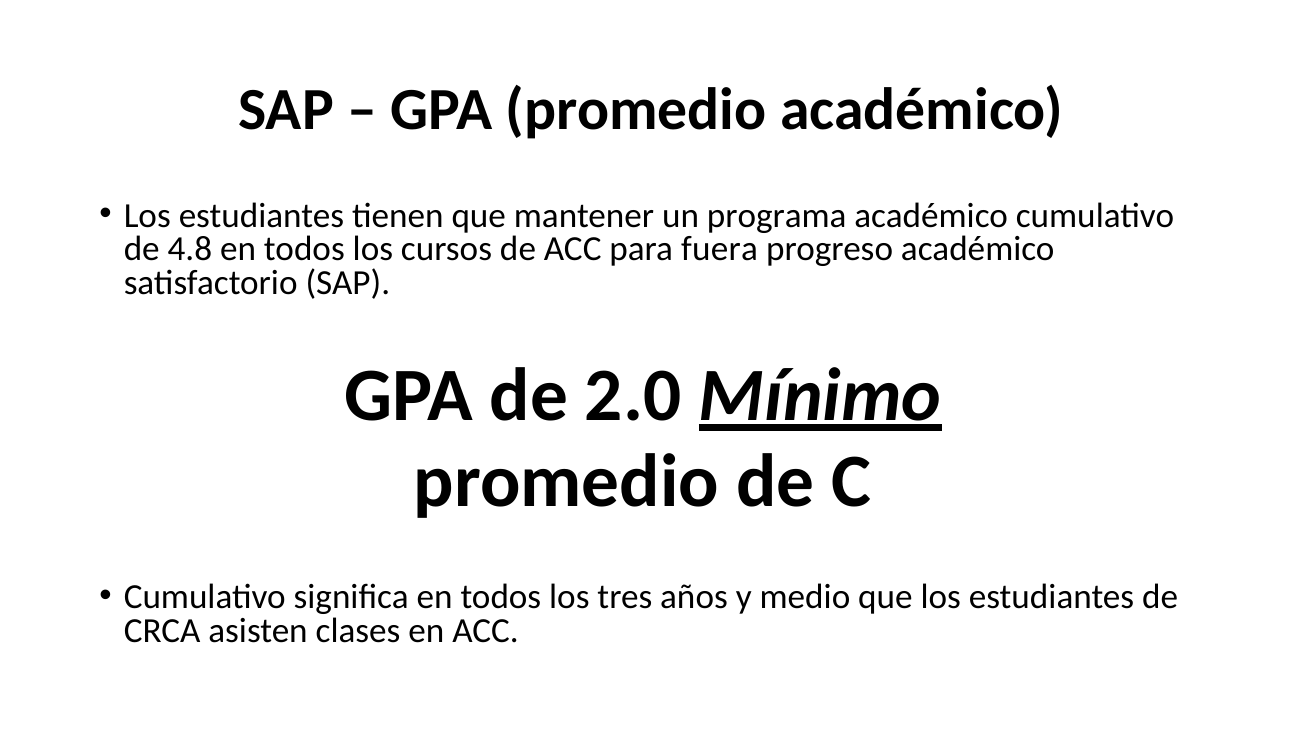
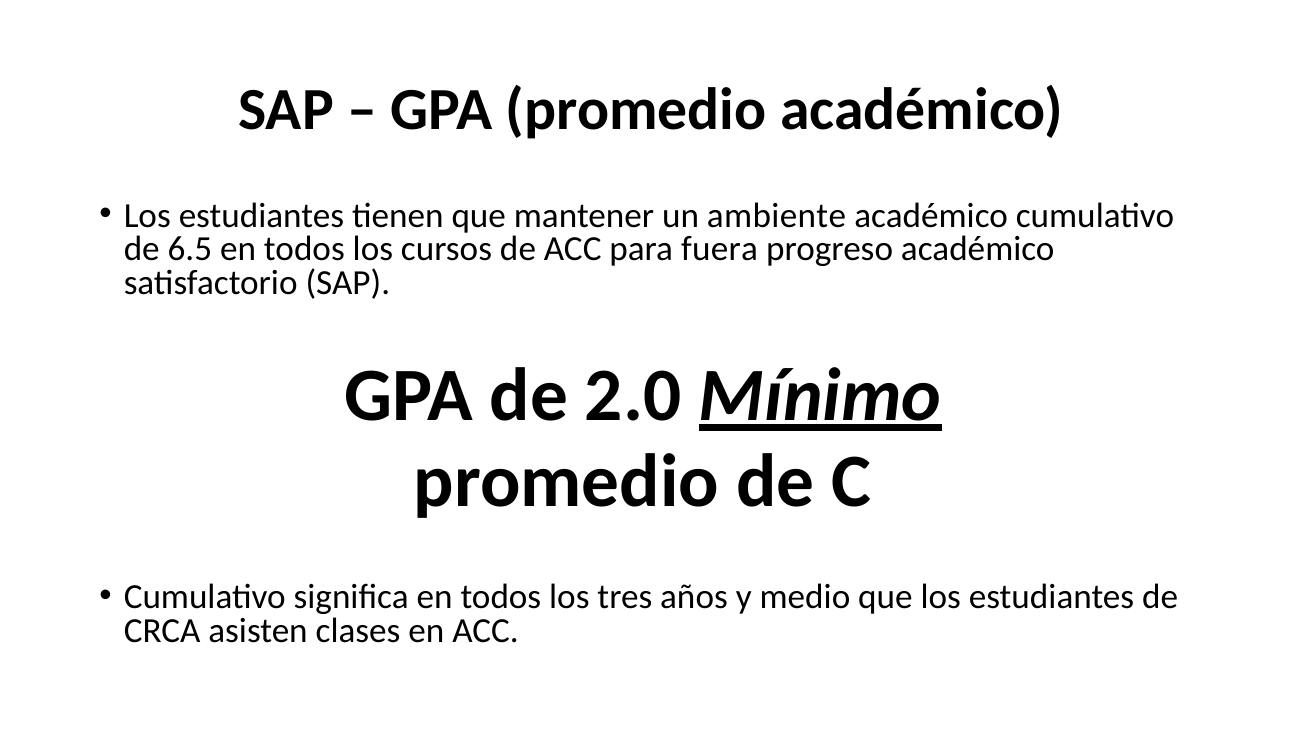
programa: programa -> ambiente
4.8: 4.8 -> 6.5
